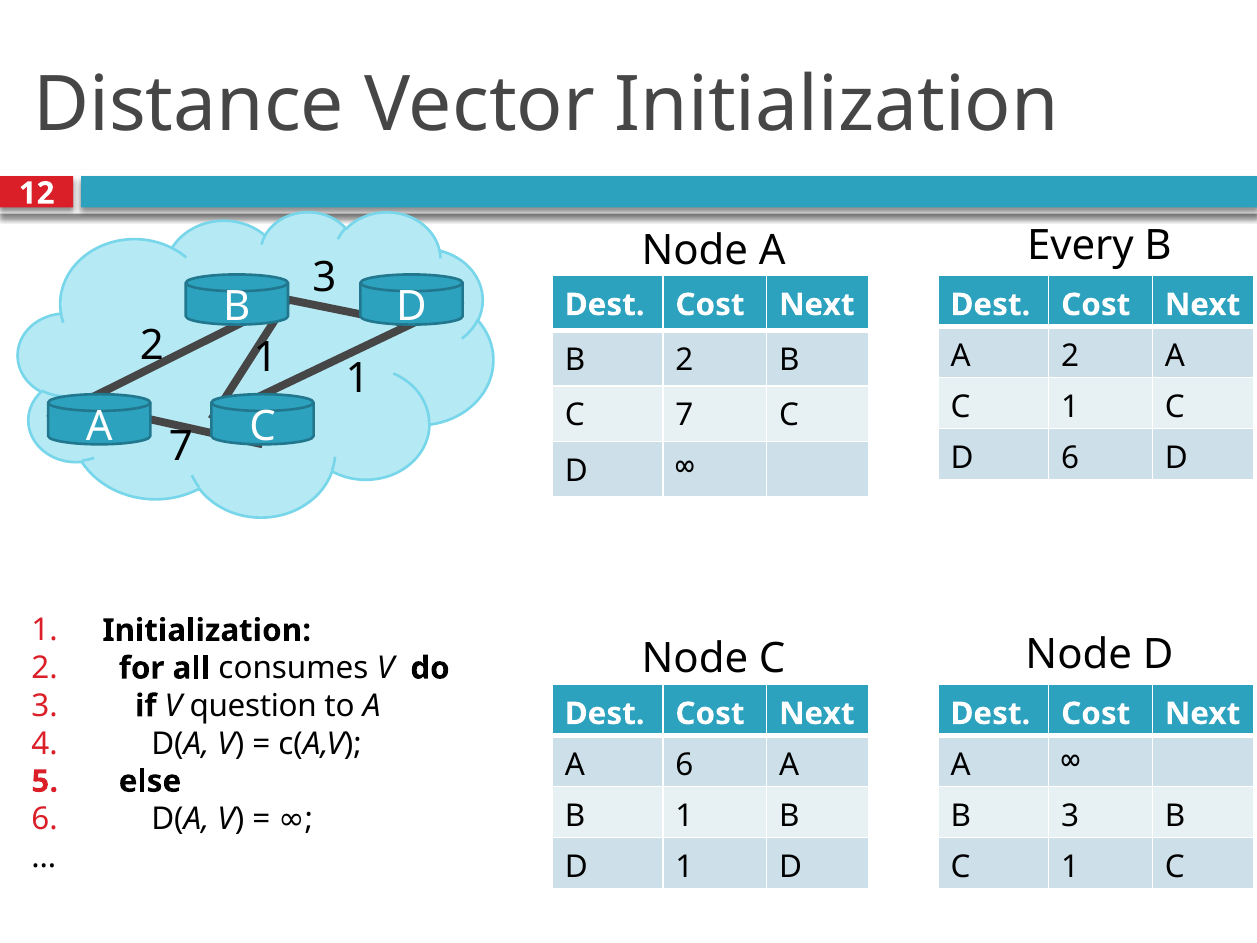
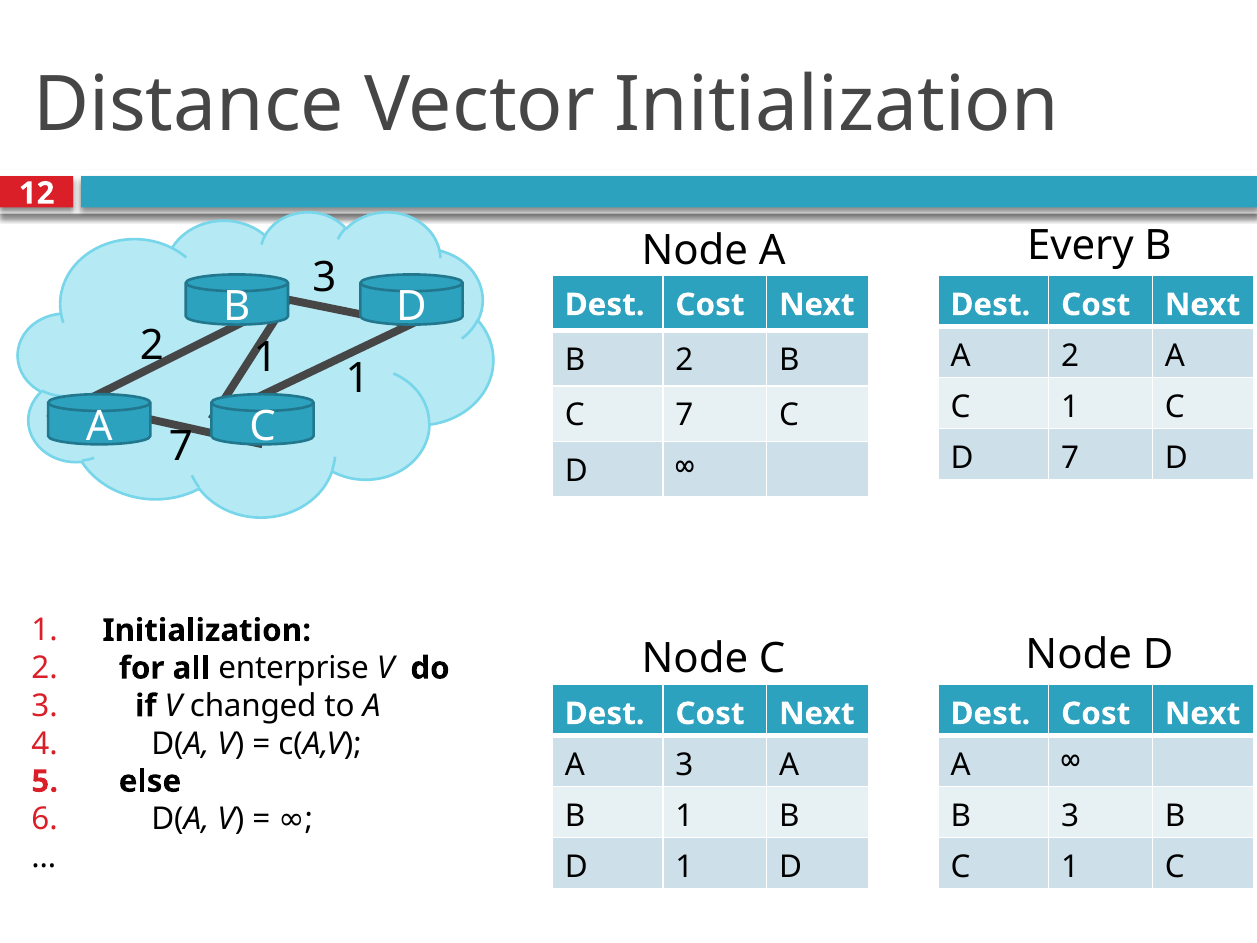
D 6: 6 -> 7
consumes: consumes -> enterprise
question: question -> changed
A 6: 6 -> 3
